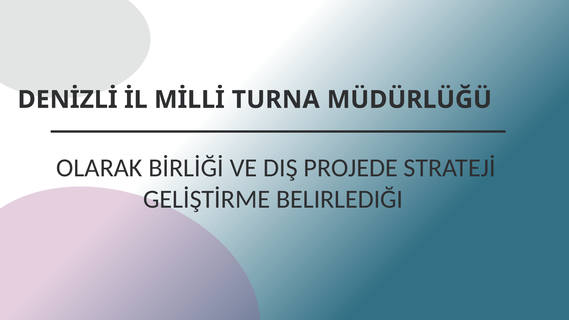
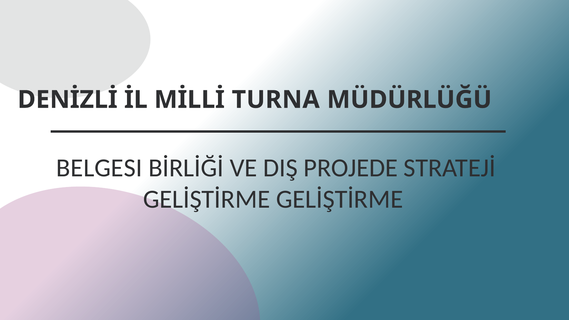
OLARAK: OLARAK -> BELGESI
GELİŞTİRME BELIRLEDIĞI: BELIRLEDIĞI -> GELİŞTİRME
